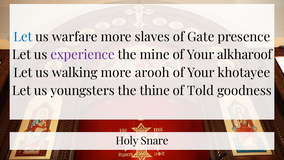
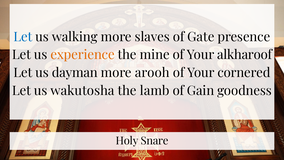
warfare: warfare -> walking
experience colour: purple -> orange
walking: walking -> dayman
khotayee: khotayee -> cornered
youngsters: youngsters -> wakutosha
thine: thine -> lamb
Told: Told -> Gain
